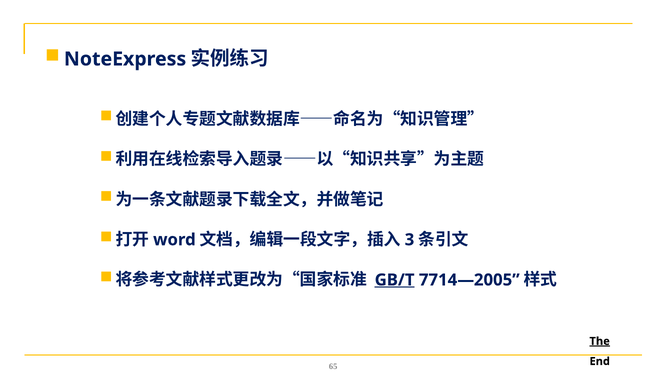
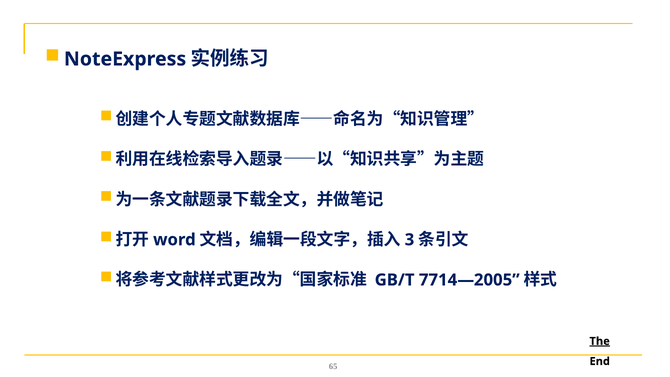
GB/T underline: present -> none
